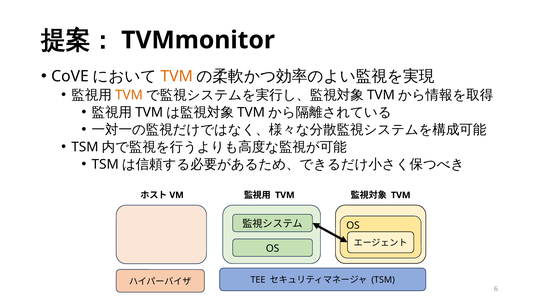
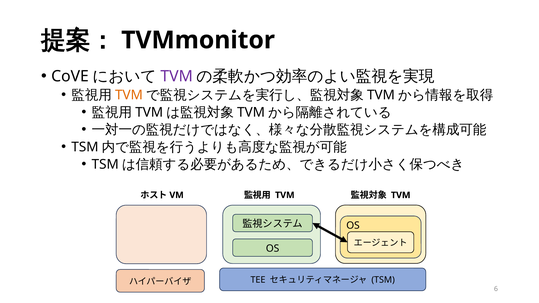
TVM at (177, 76) colour: orange -> purple
